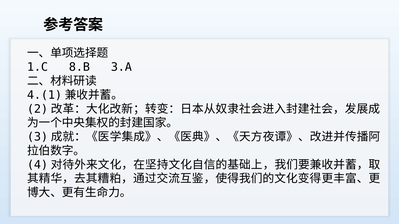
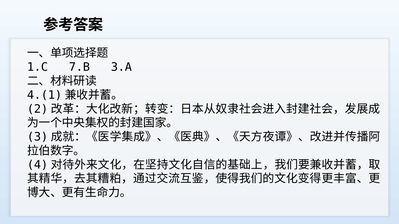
8.B: 8.B -> 7.B
